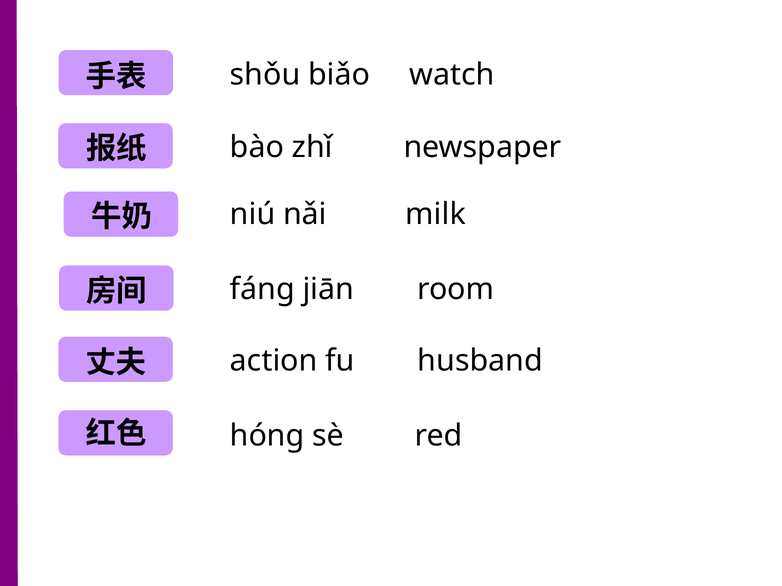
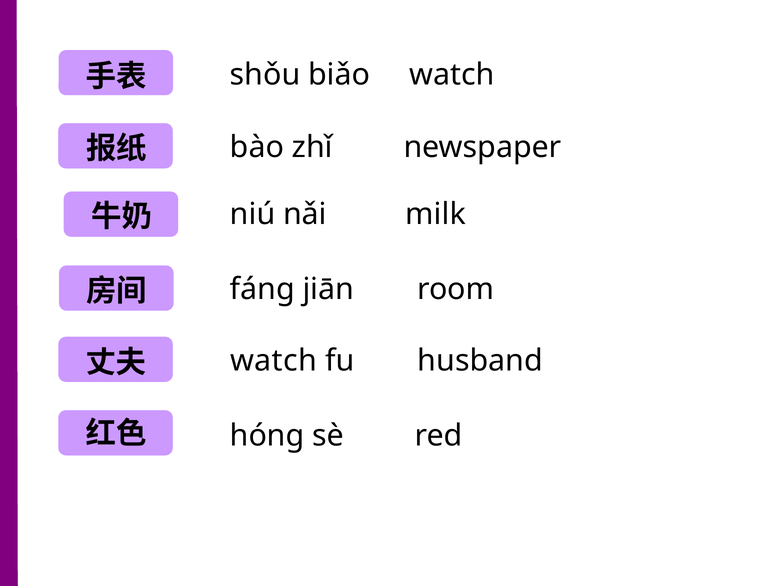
action at (274, 361): action -> watch
